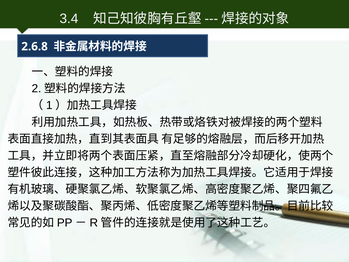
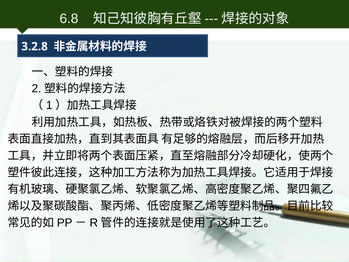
3.4: 3.4 -> 6.8
2.6.8: 2.6.8 -> 3.2.8
